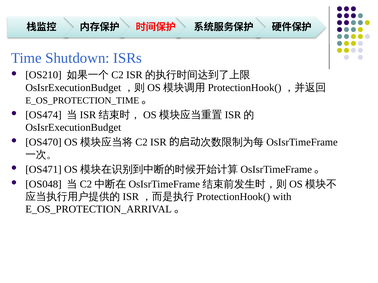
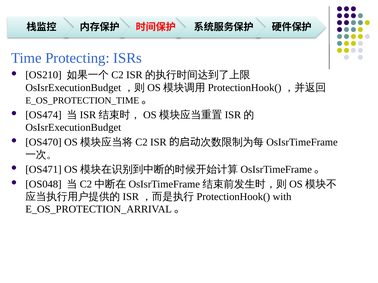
Shutdown: Shutdown -> Protecting
